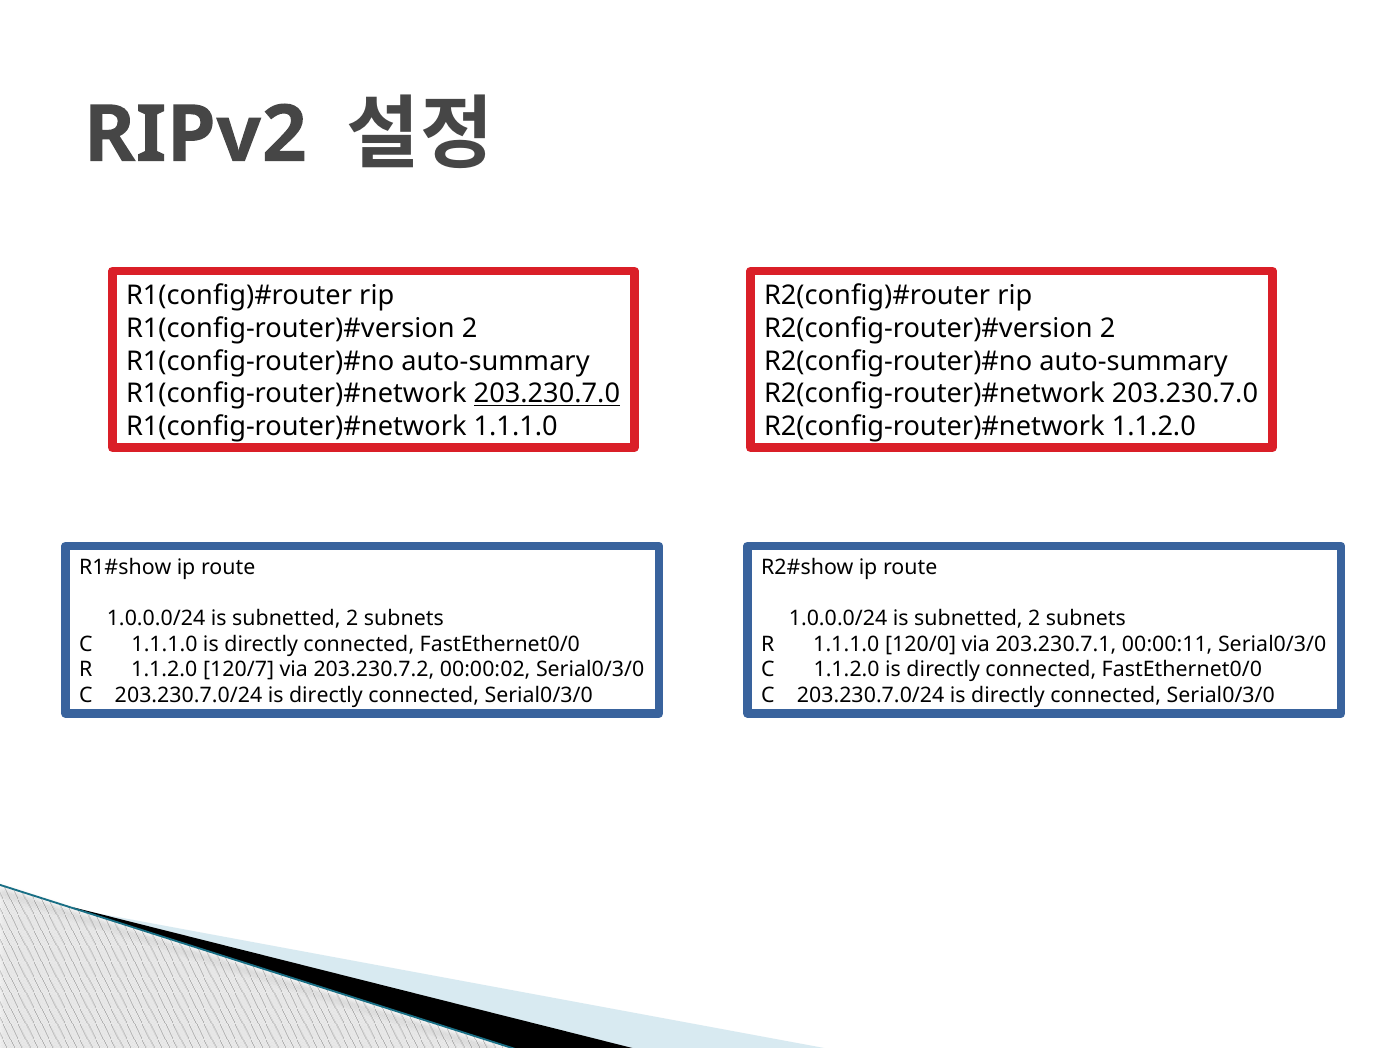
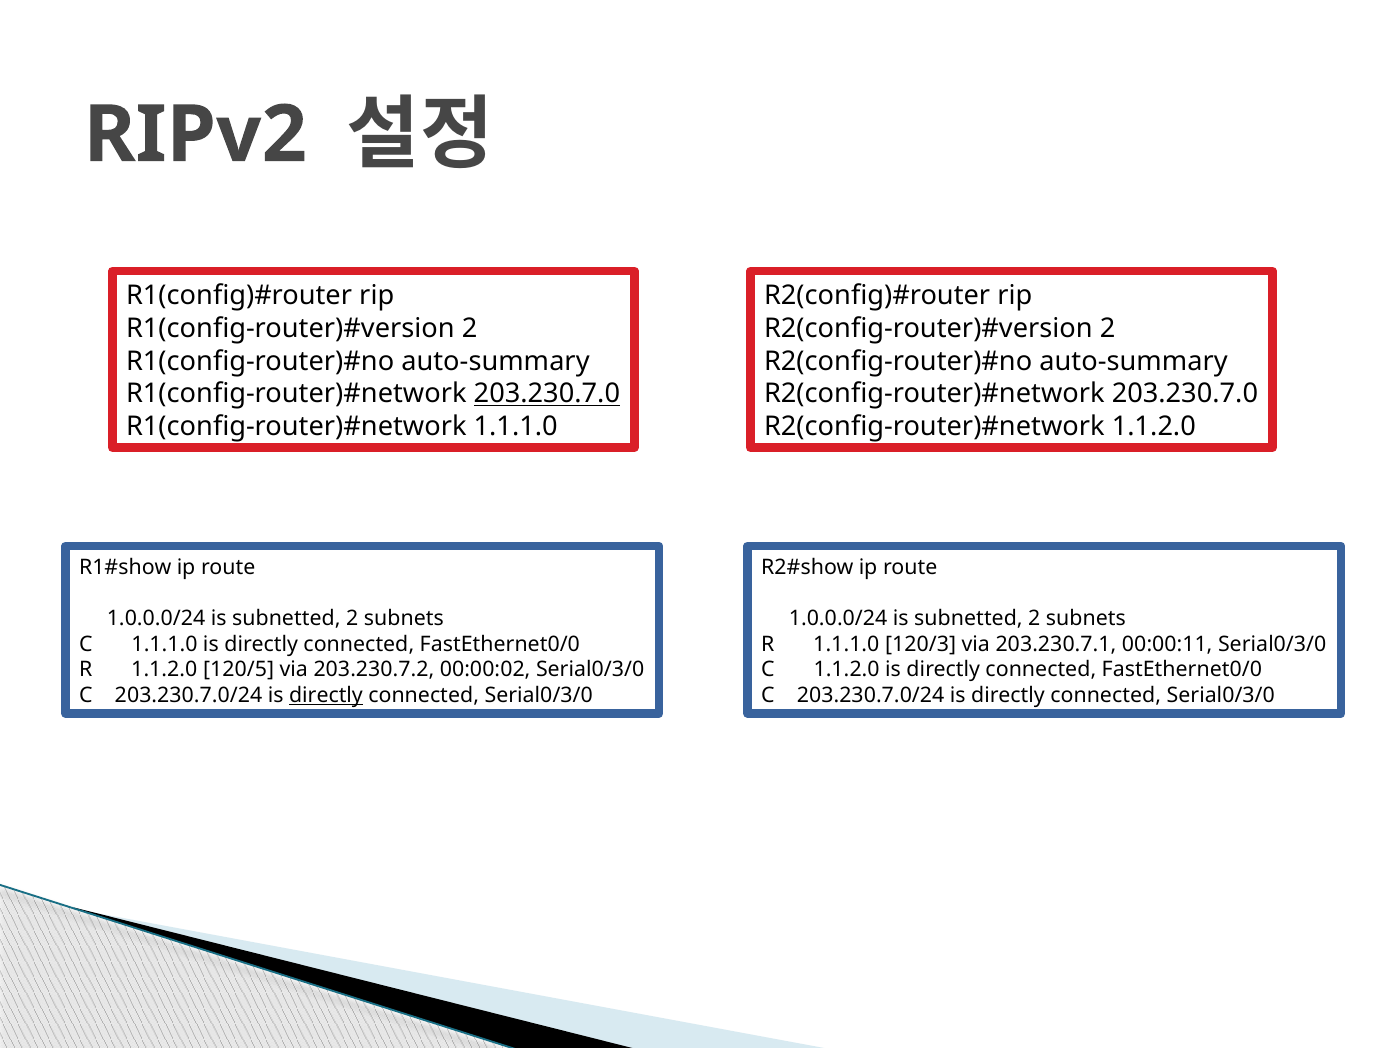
120/0: 120/0 -> 120/3
120/7: 120/7 -> 120/5
directly at (326, 695) underline: none -> present
